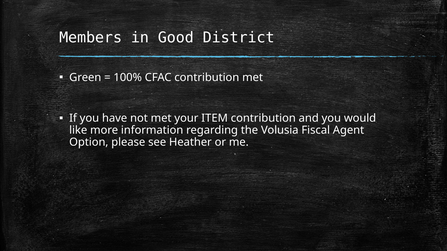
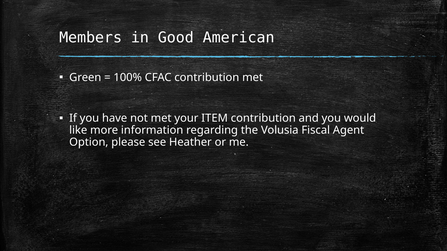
District: District -> American
